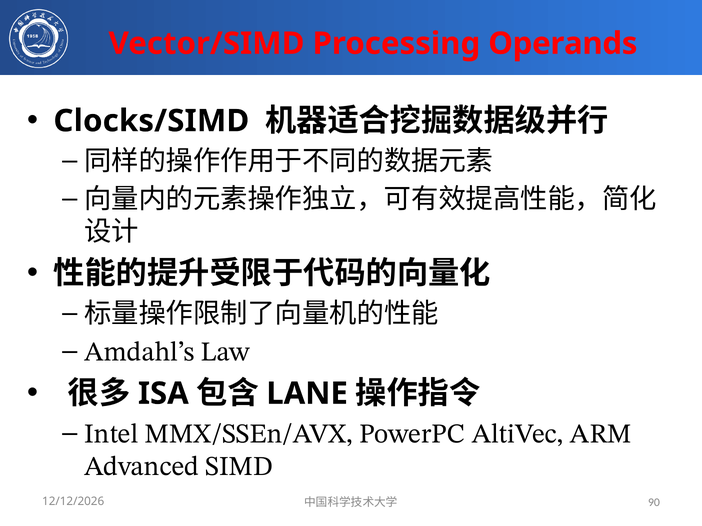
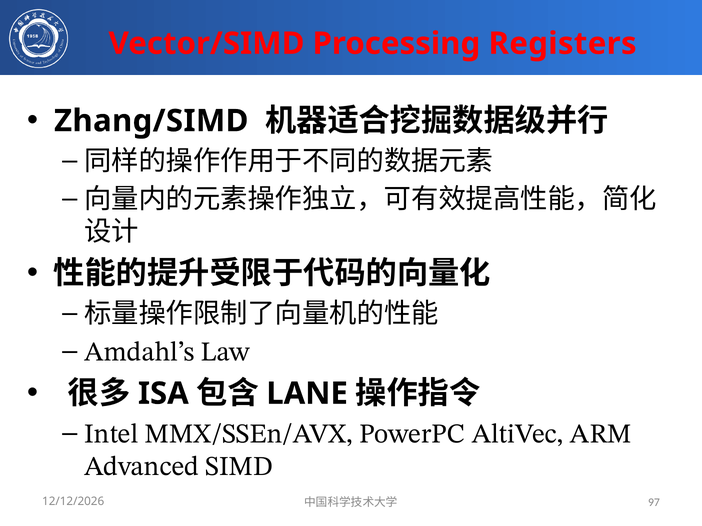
Operands: Operands -> Registers
Clocks/SIMD: Clocks/SIMD -> Zhang/SIMD
90: 90 -> 97
